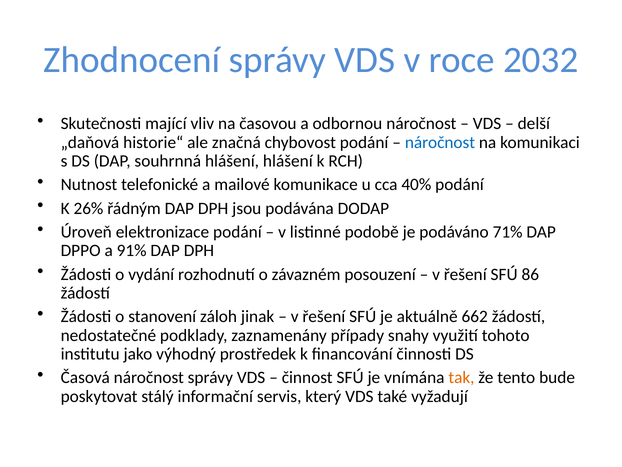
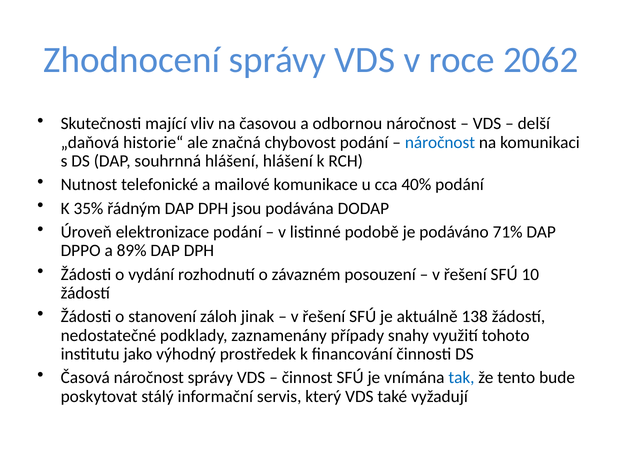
2032: 2032 -> 2062
26%: 26% -> 35%
91%: 91% -> 89%
86: 86 -> 10
662: 662 -> 138
tak colour: orange -> blue
